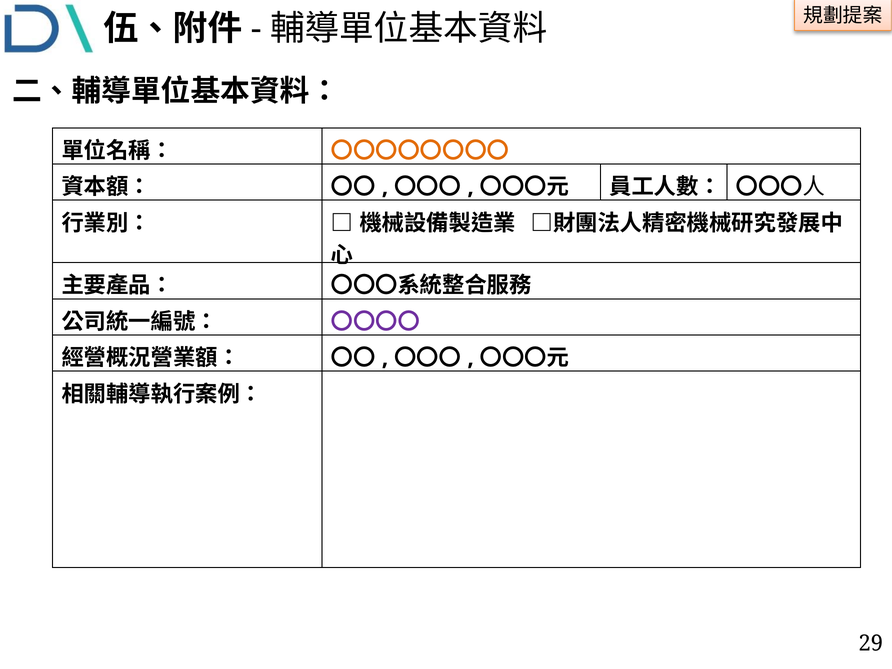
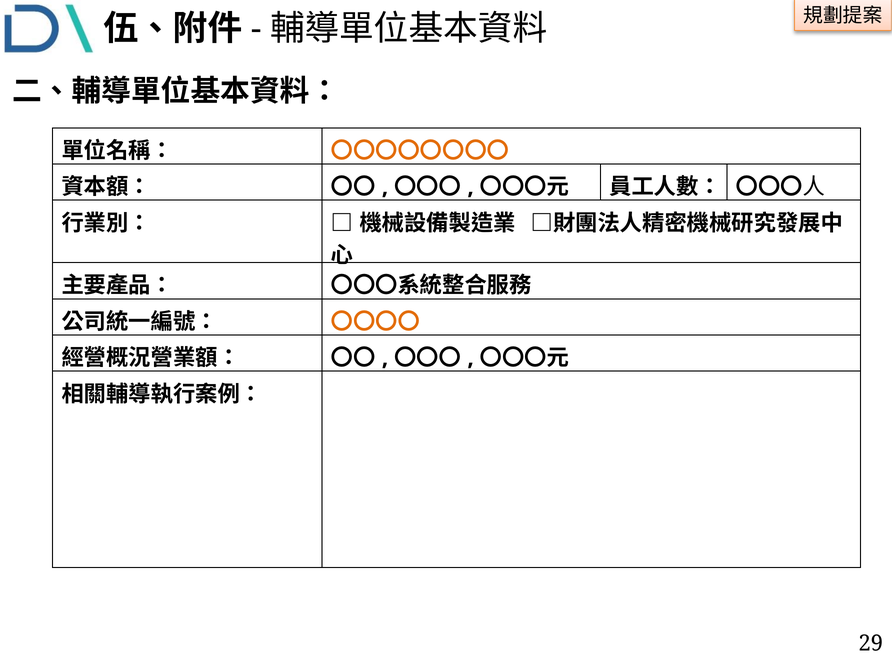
〇〇〇〇 colour: purple -> orange
